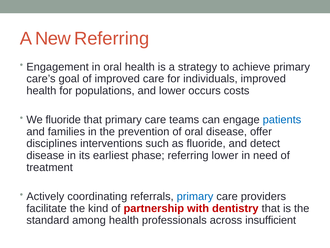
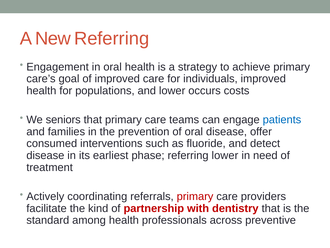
We fluoride: fluoride -> seniors
disciplines: disciplines -> consumed
primary at (195, 196) colour: blue -> red
insufficient: insufficient -> preventive
